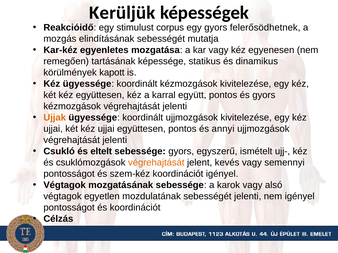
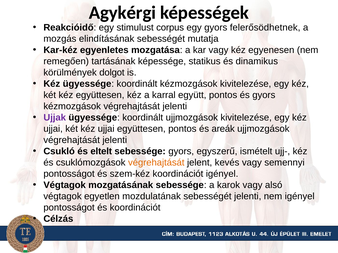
Kerüljük: Kerüljük -> Agykérgi
kapott: kapott -> dolgot
Ujjak colour: orange -> purple
annyi: annyi -> areák
